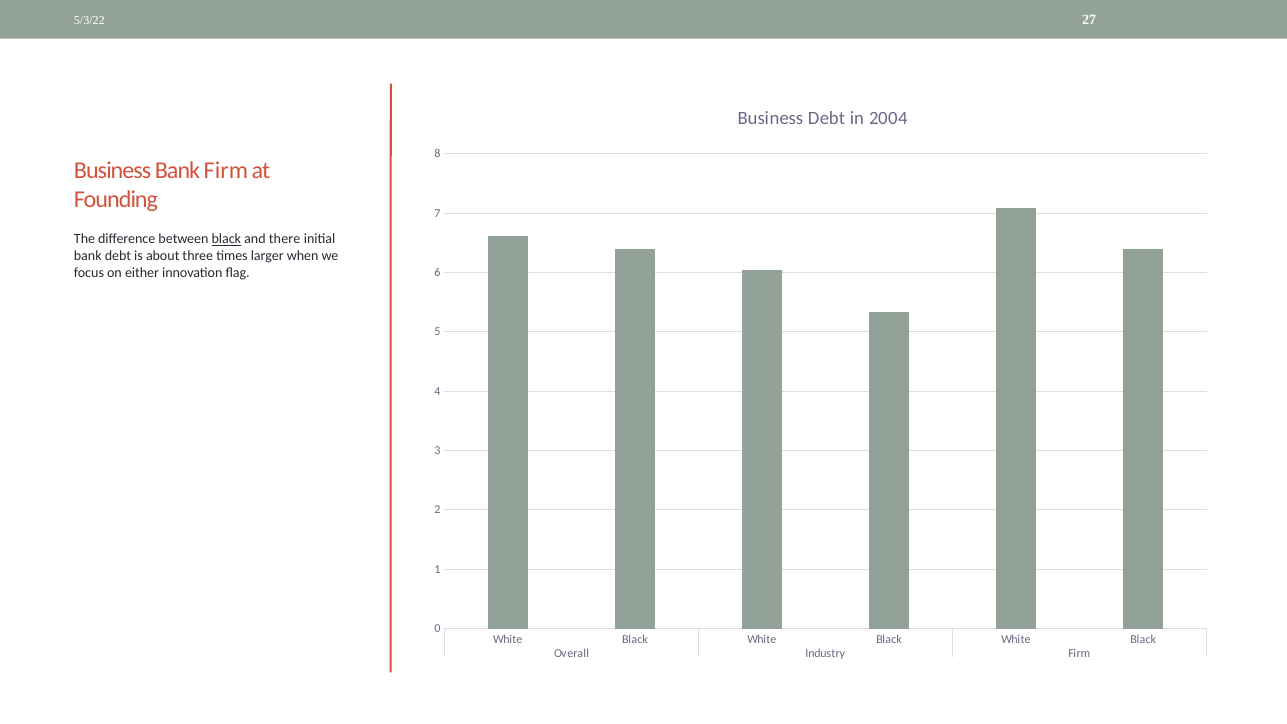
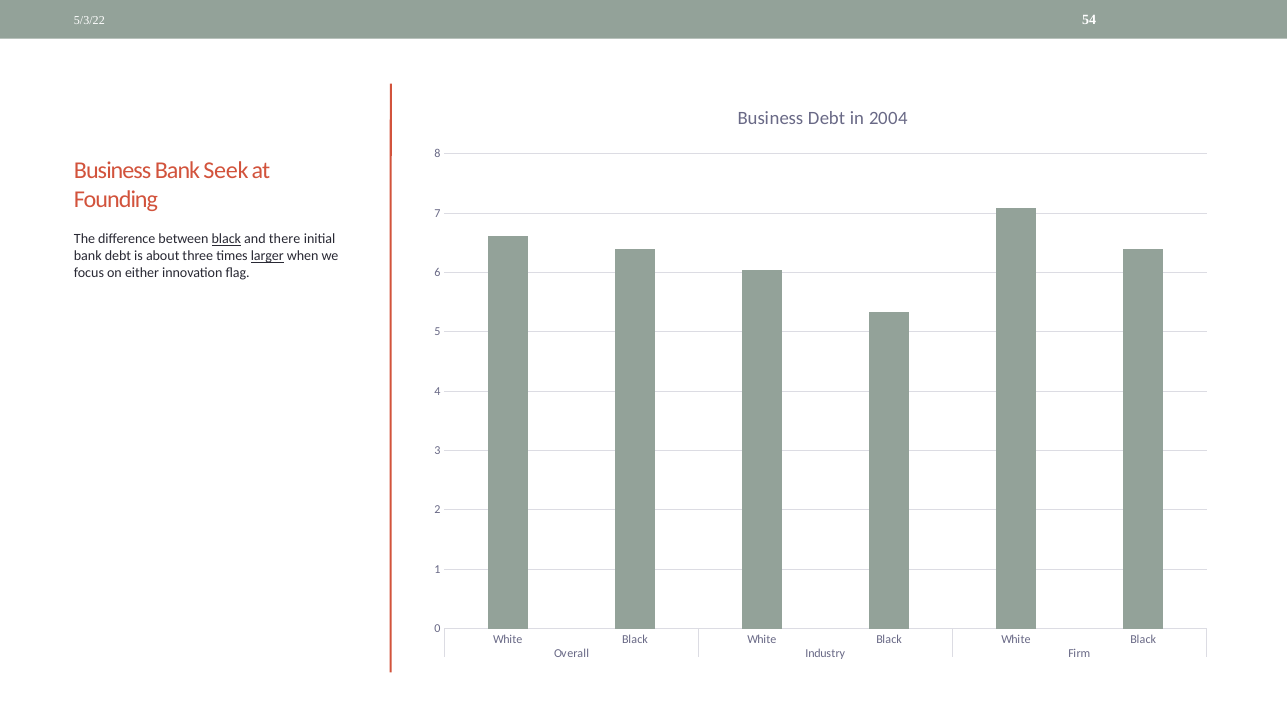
27: 27 -> 54
Bank Firm: Firm -> Seek
larger underline: none -> present
